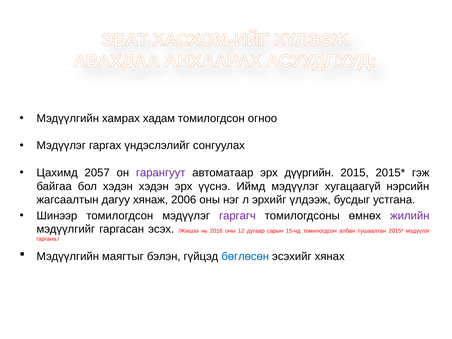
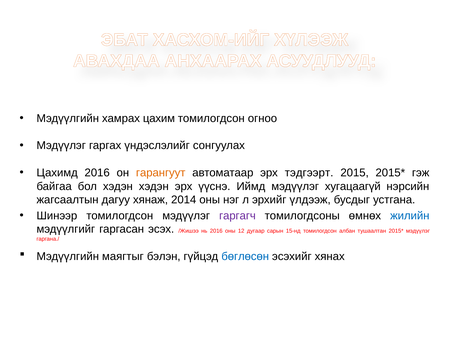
хадам: хадам -> цахим
Цахимд 2057: 2057 -> 2016
гарангуут colour: purple -> orange
дүүргийн: дүүргийн -> тэдгээрт
2006: 2006 -> 2014
жилийн colour: purple -> blue
